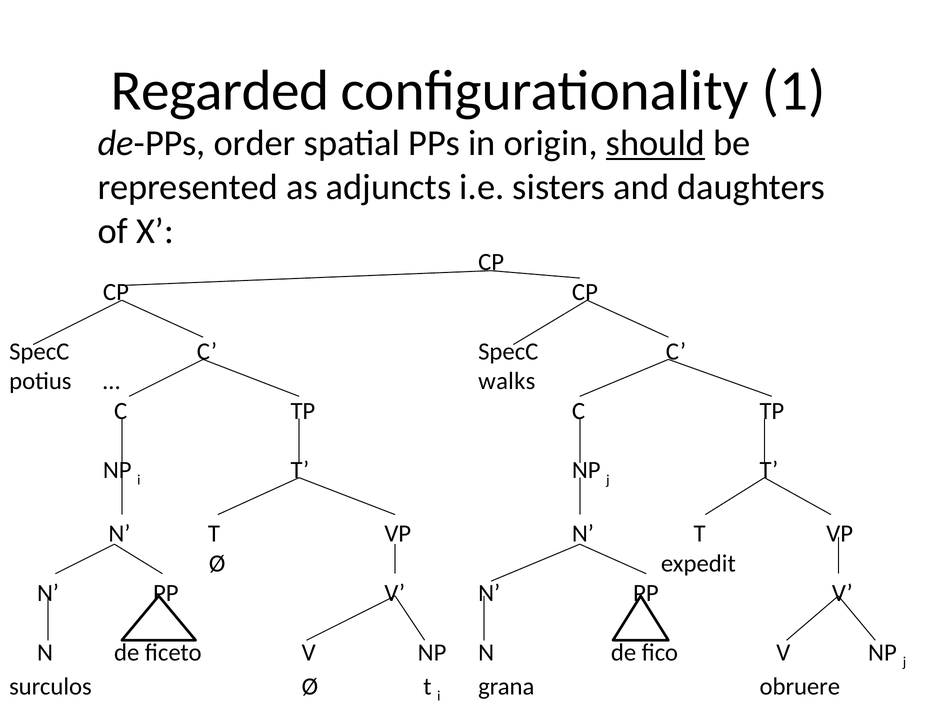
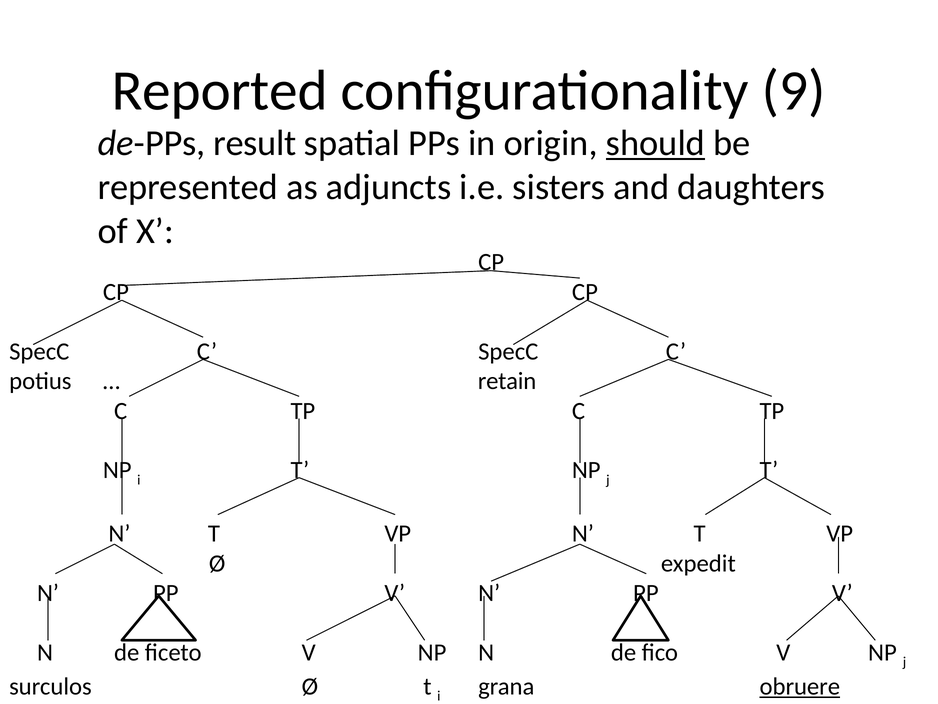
Regarded: Regarded -> Reported
1: 1 -> 9
order: order -> result
walks: walks -> retain
obruere underline: none -> present
